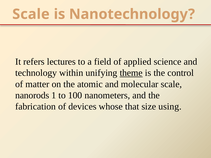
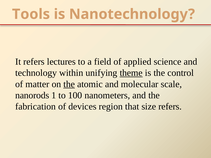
Scale at (31, 14): Scale -> Tools
the at (69, 84) underline: none -> present
whose: whose -> region
size using: using -> refers
